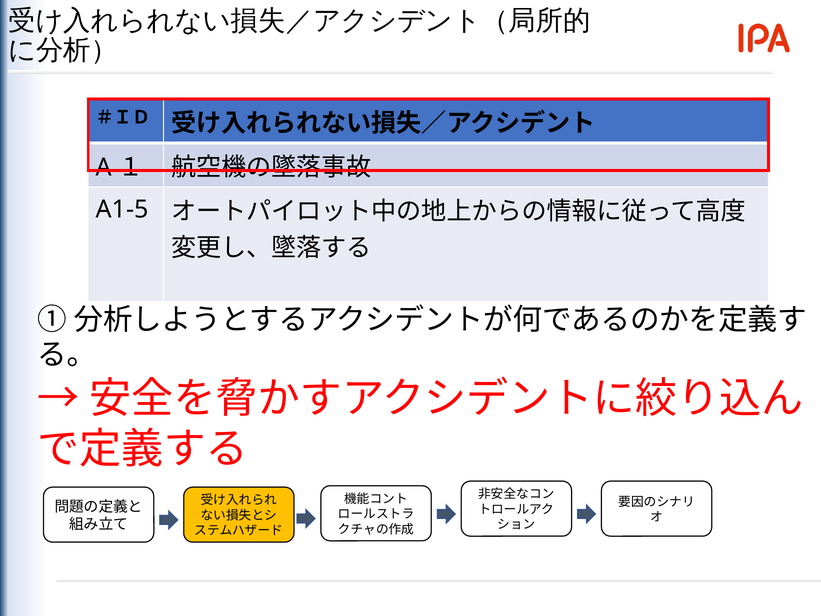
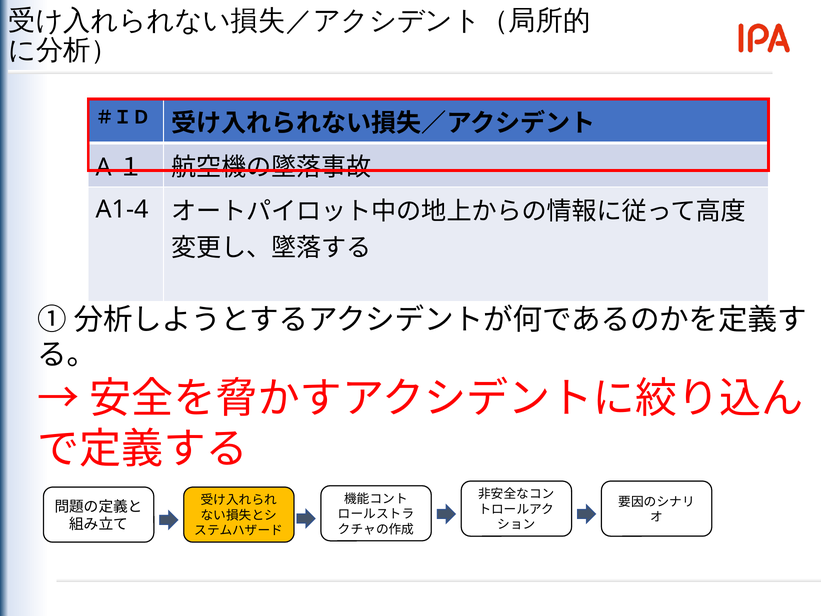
A1-5: A1-5 -> A1-4
